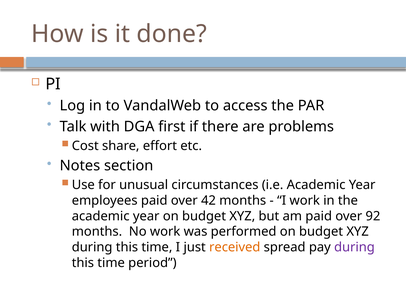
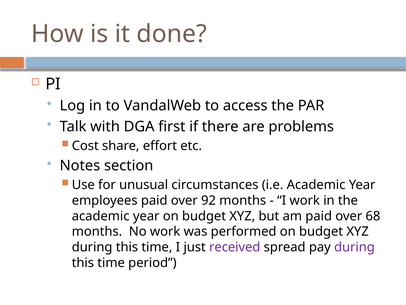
42: 42 -> 92
92: 92 -> 68
received colour: orange -> purple
